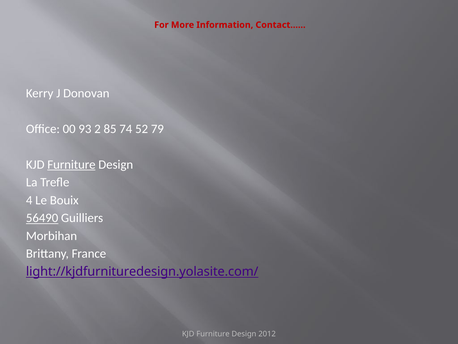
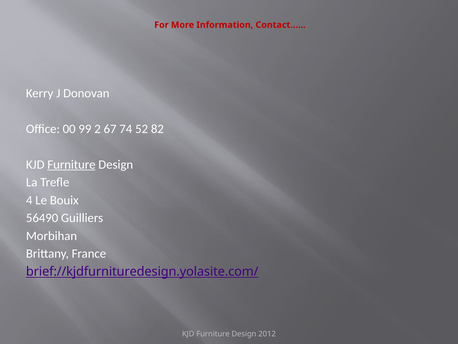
93: 93 -> 99
85: 85 -> 67
79: 79 -> 82
56490 underline: present -> none
light://kjdfurnituredesign.yolasite.com/: light://kjdfurnituredesign.yolasite.com/ -> brief://kjdfurnituredesign.yolasite.com/
